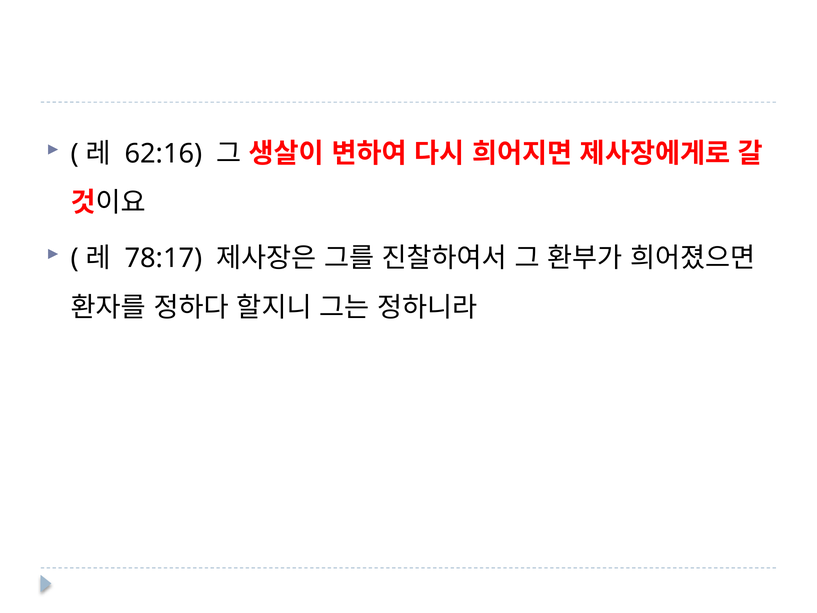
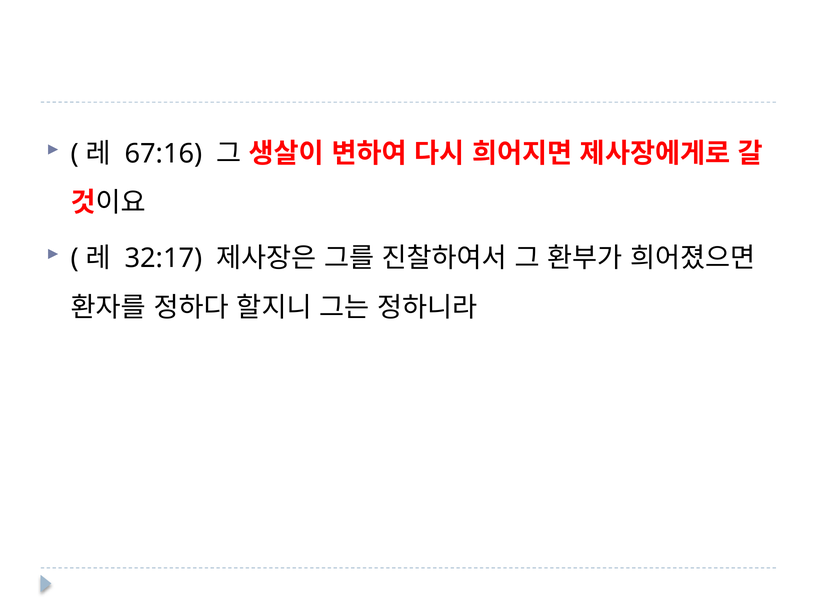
62:16: 62:16 -> 67:16
78:17: 78:17 -> 32:17
